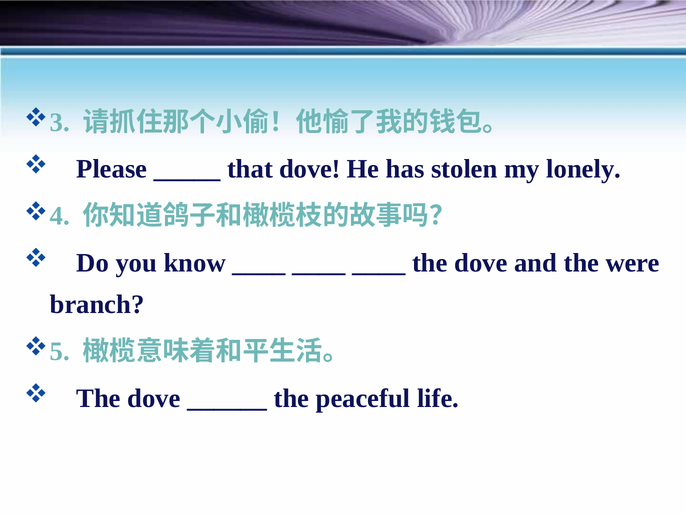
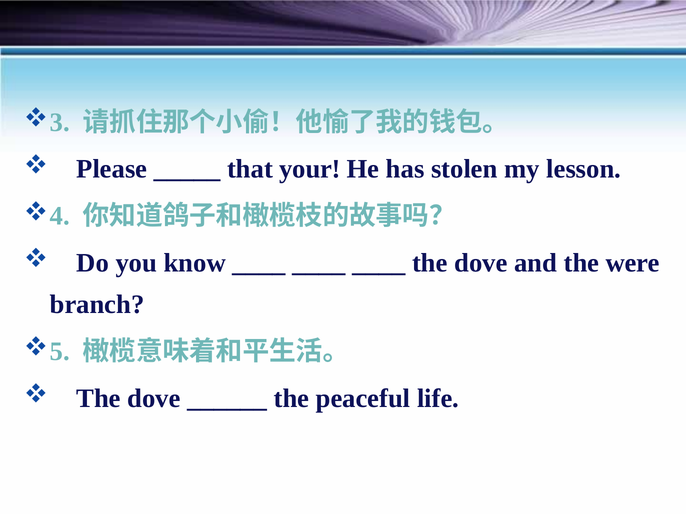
that dove: dove -> your
lonely: lonely -> lesson
